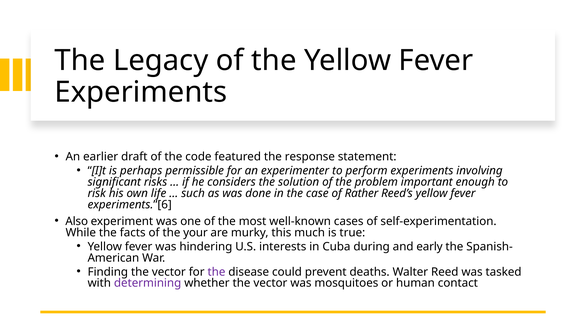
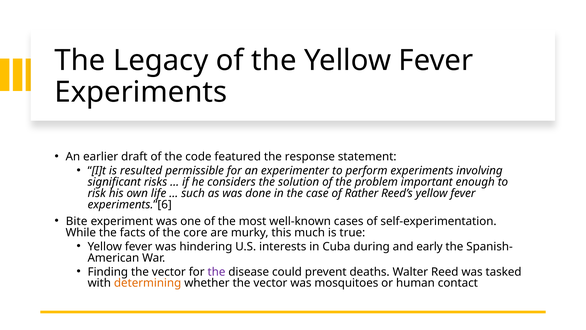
perhaps: perhaps -> resulted
Also: Also -> Bite
your: your -> core
determining colour: purple -> orange
